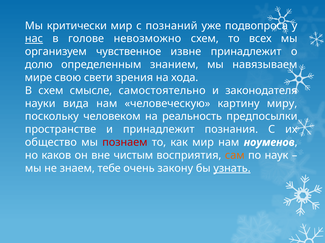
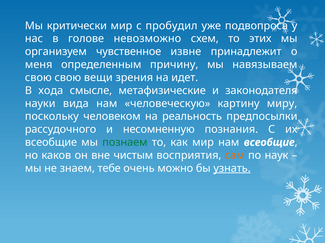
познаний: познаний -> пробудил
нас underline: present -> none
всех: всех -> этих
долю: долю -> меня
знанием: знанием -> причину
мире at (38, 78): мире -> свою
свети: свети -> вещи
хода: хода -> идет
В схем: схем -> хода
самостоятельно: самостоятельно -> метафизические
пространстве: пространстве -> рассудочного
и принадлежит: принадлежит -> несомненную
общество at (51, 143): общество -> всеобщие
познаем colour: red -> green
нам ноуменов: ноуменов -> всеобщие
закону: закону -> можно
